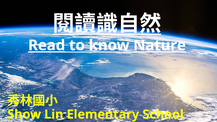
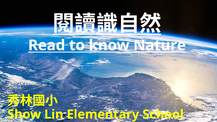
Read underline: present -> none
